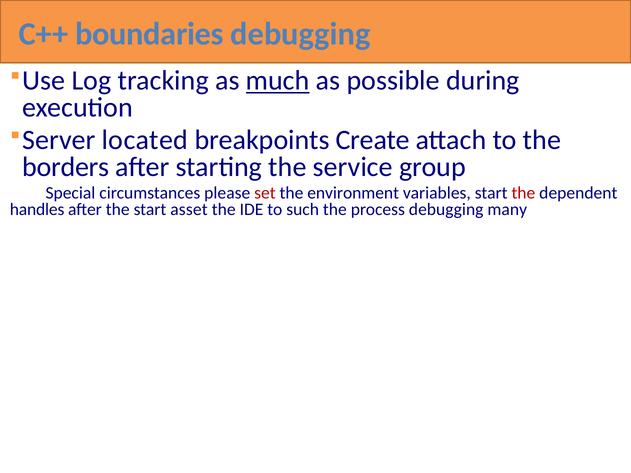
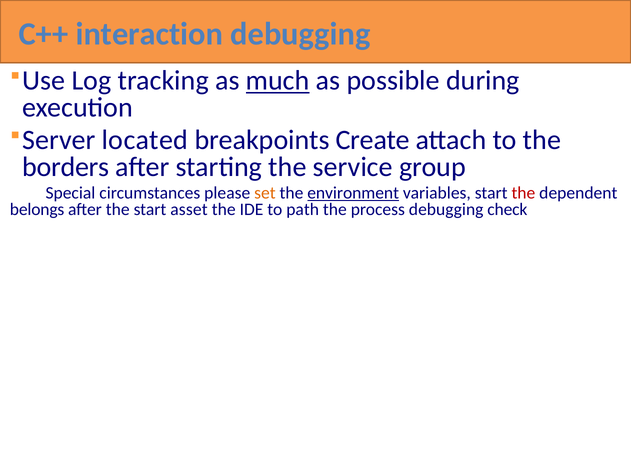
boundaries: boundaries -> interaction
set colour: red -> orange
environment underline: none -> present
handles: handles -> belongs
such: such -> path
many: many -> check
